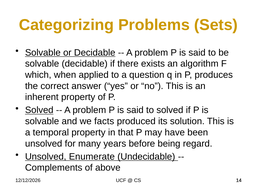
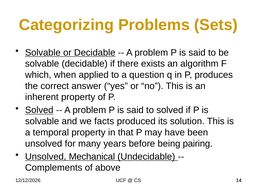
regard: regard -> pairing
Enumerate: Enumerate -> Mechanical
